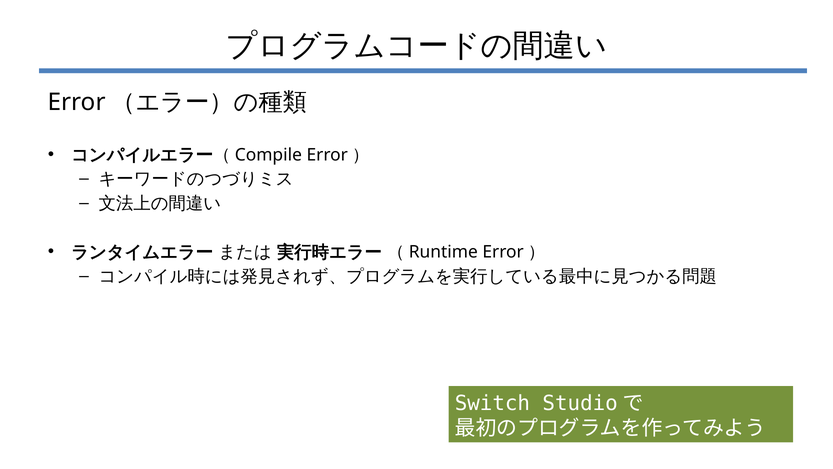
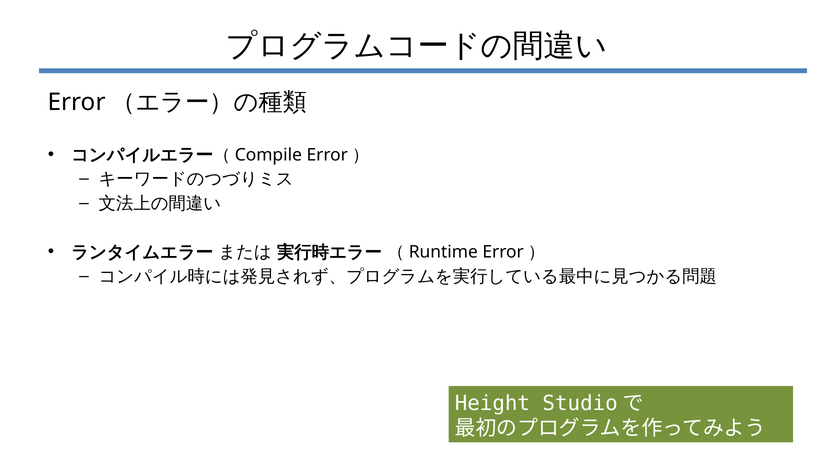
Switch: Switch -> Height
